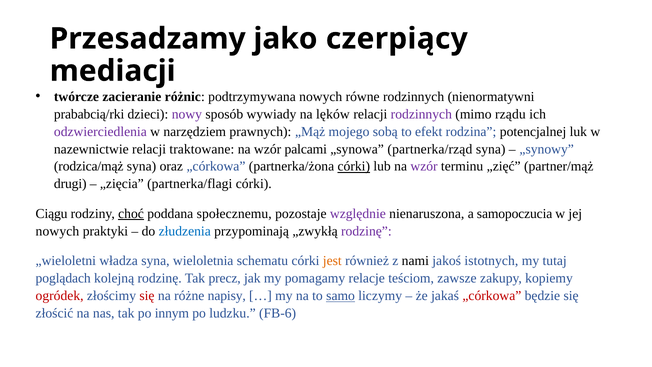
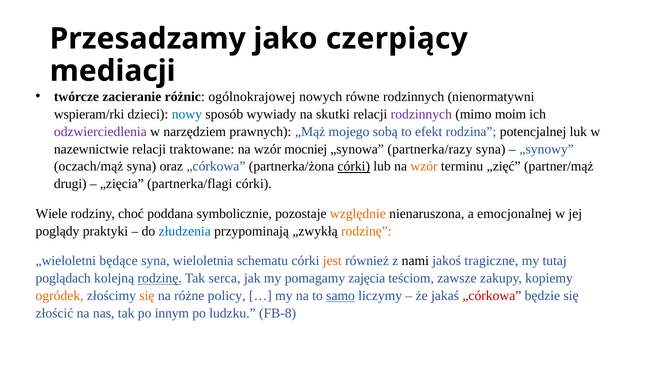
podtrzymywana: podtrzymywana -> ogólnokrajowej
prababcią/rki: prababcią/rki -> wspieram/rki
nowy colour: purple -> blue
lęków: lęków -> skutki
rządu: rządu -> moim
palcami: palcami -> mocniej
partnerka/rząd: partnerka/rząd -> partnerka/razy
rodzica/mąż: rodzica/mąż -> oczach/mąż
wzór at (424, 166) colour: purple -> orange
Ciągu: Ciągu -> Wiele
choć underline: present -> none
społecznemu: społecznemu -> symbolicznie
względnie colour: purple -> orange
samopoczucia: samopoczucia -> emocjonalnej
nowych at (57, 231): nowych -> poglądy
rodzinę at (366, 231) colour: purple -> orange
władza: władza -> będące
istotnych: istotnych -> tragiczne
rodzinę at (160, 278) underline: none -> present
precz: precz -> serca
relacje: relacje -> zajęcia
ogródek colour: red -> orange
się at (147, 296) colour: red -> orange
napisy: napisy -> policy
FB-6: FB-6 -> FB-8
